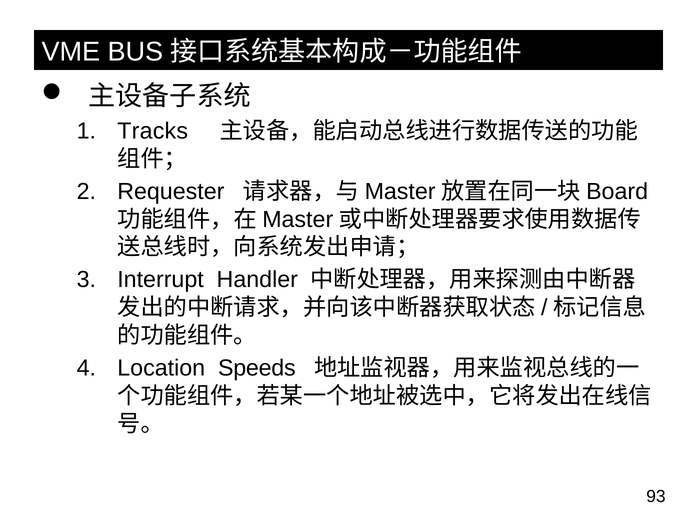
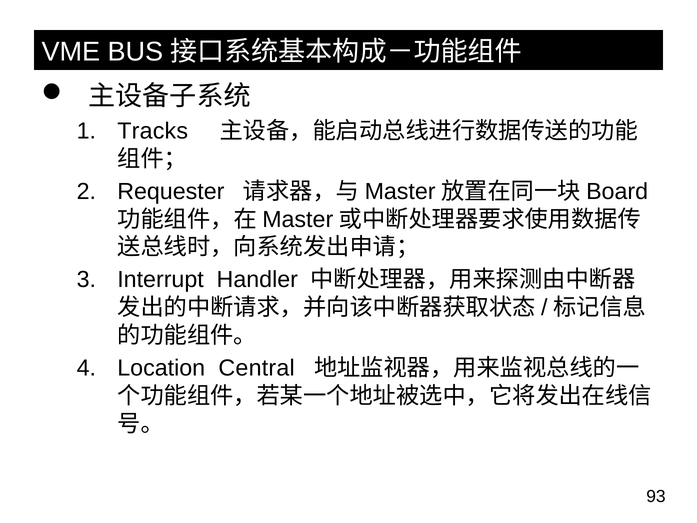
Speeds: Speeds -> Central
